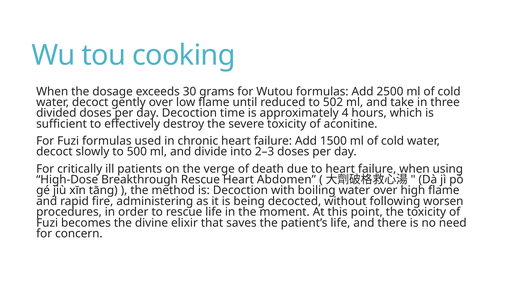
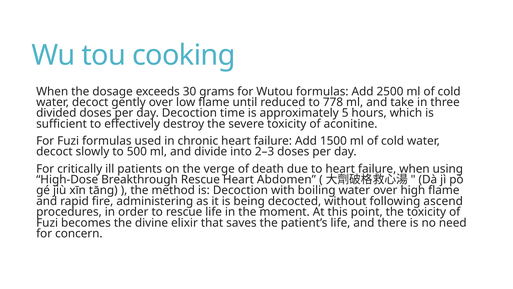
502: 502 -> 778
4: 4 -> 5
worsen: worsen -> ascend
